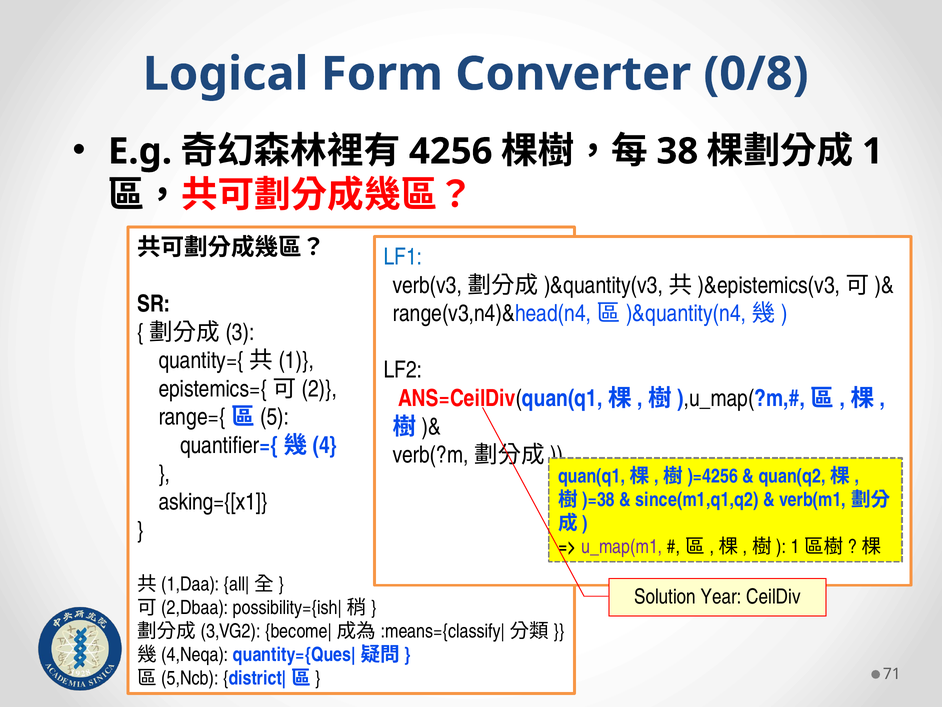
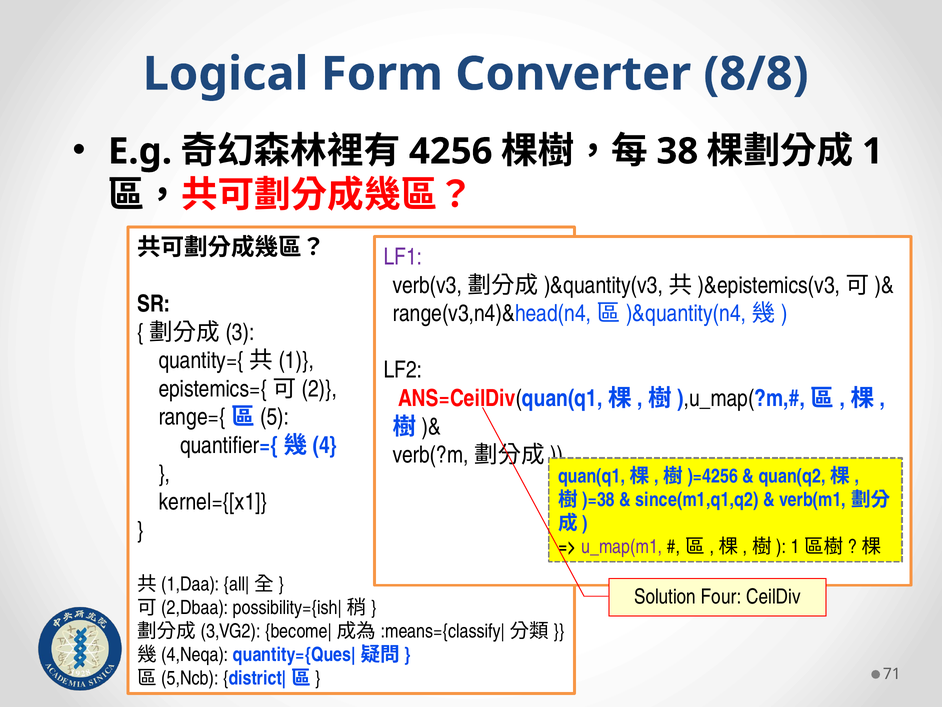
0/8: 0/8 -> 8/8
LF1 colour: blue -> purple
asking={[x1: asking={[x1 -> kernel={[x1
Year: Year -> Four
